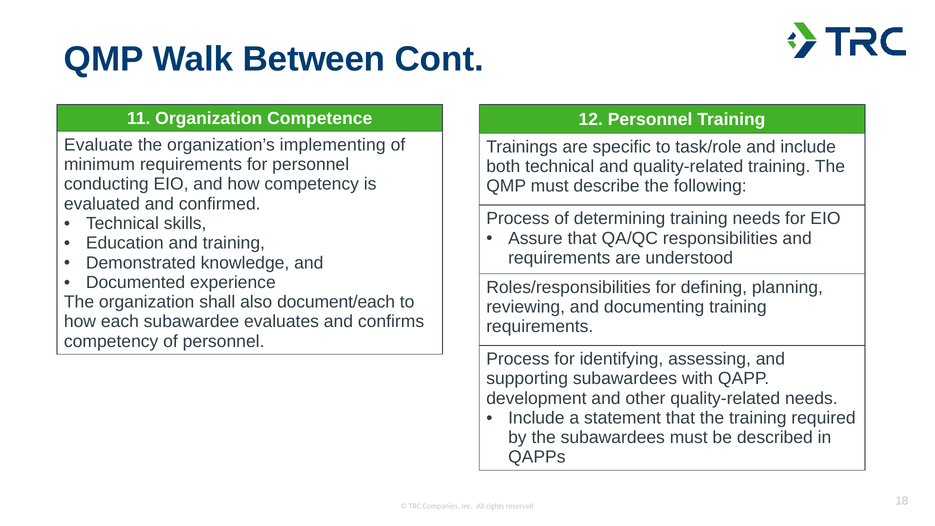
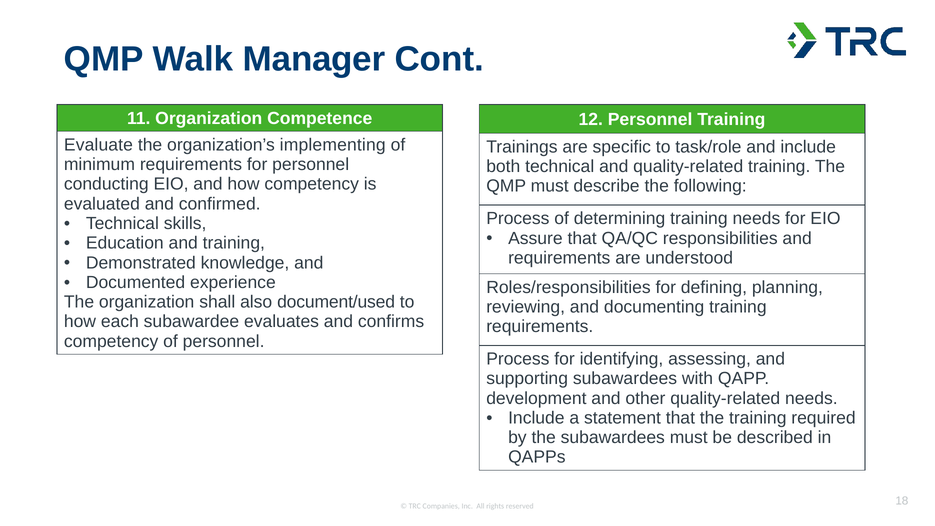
Between: Between -> Manager
document/each: document/each -> document/used
